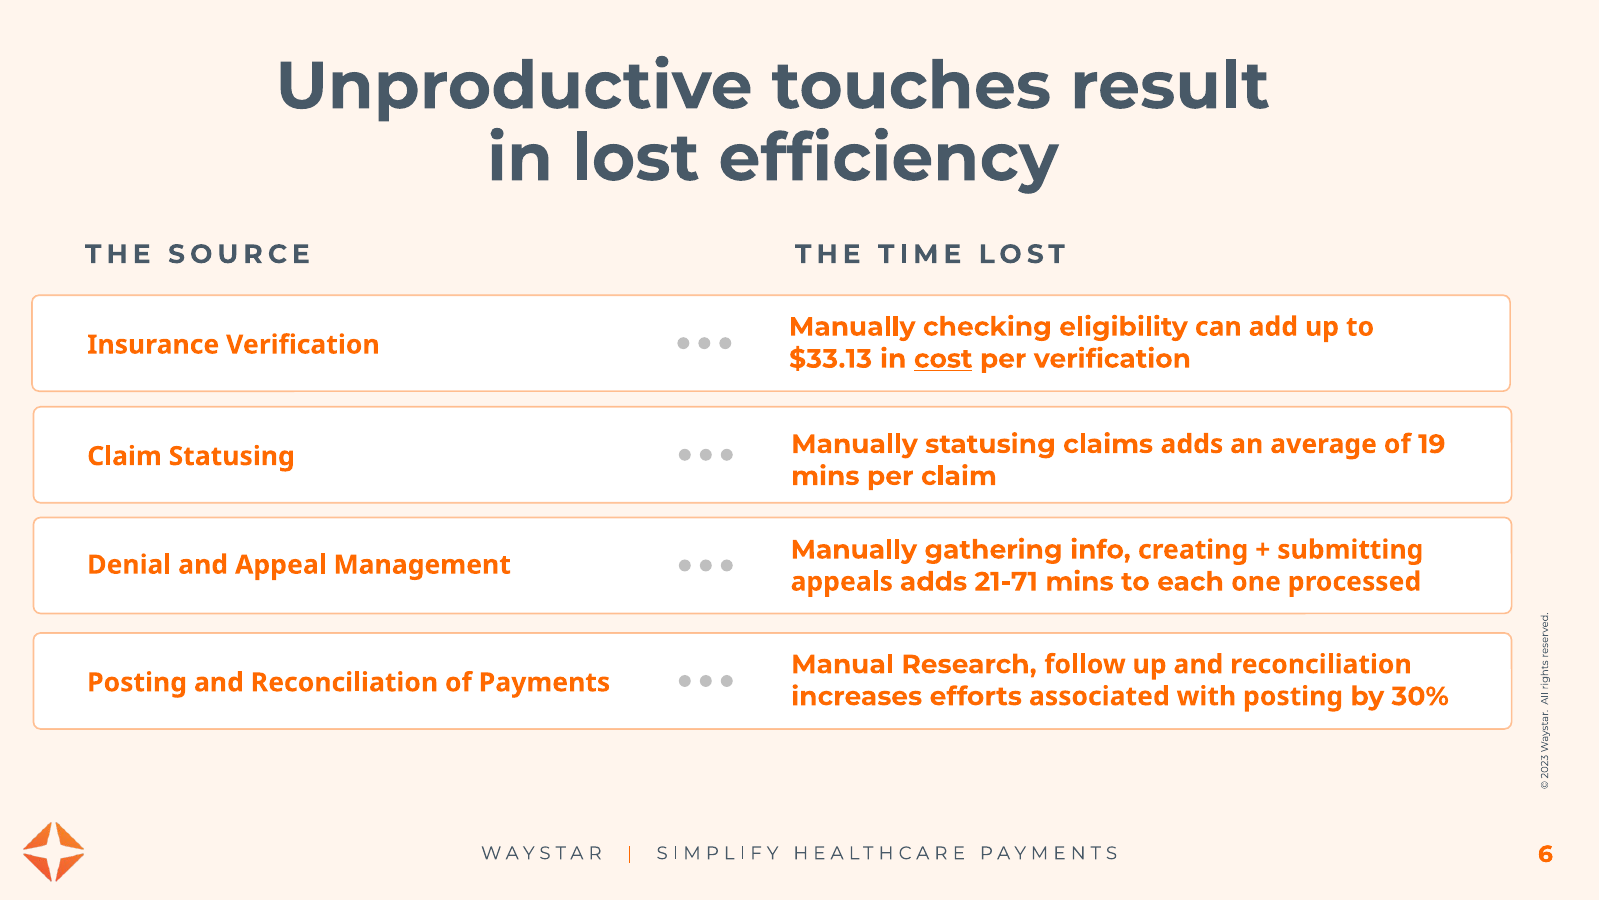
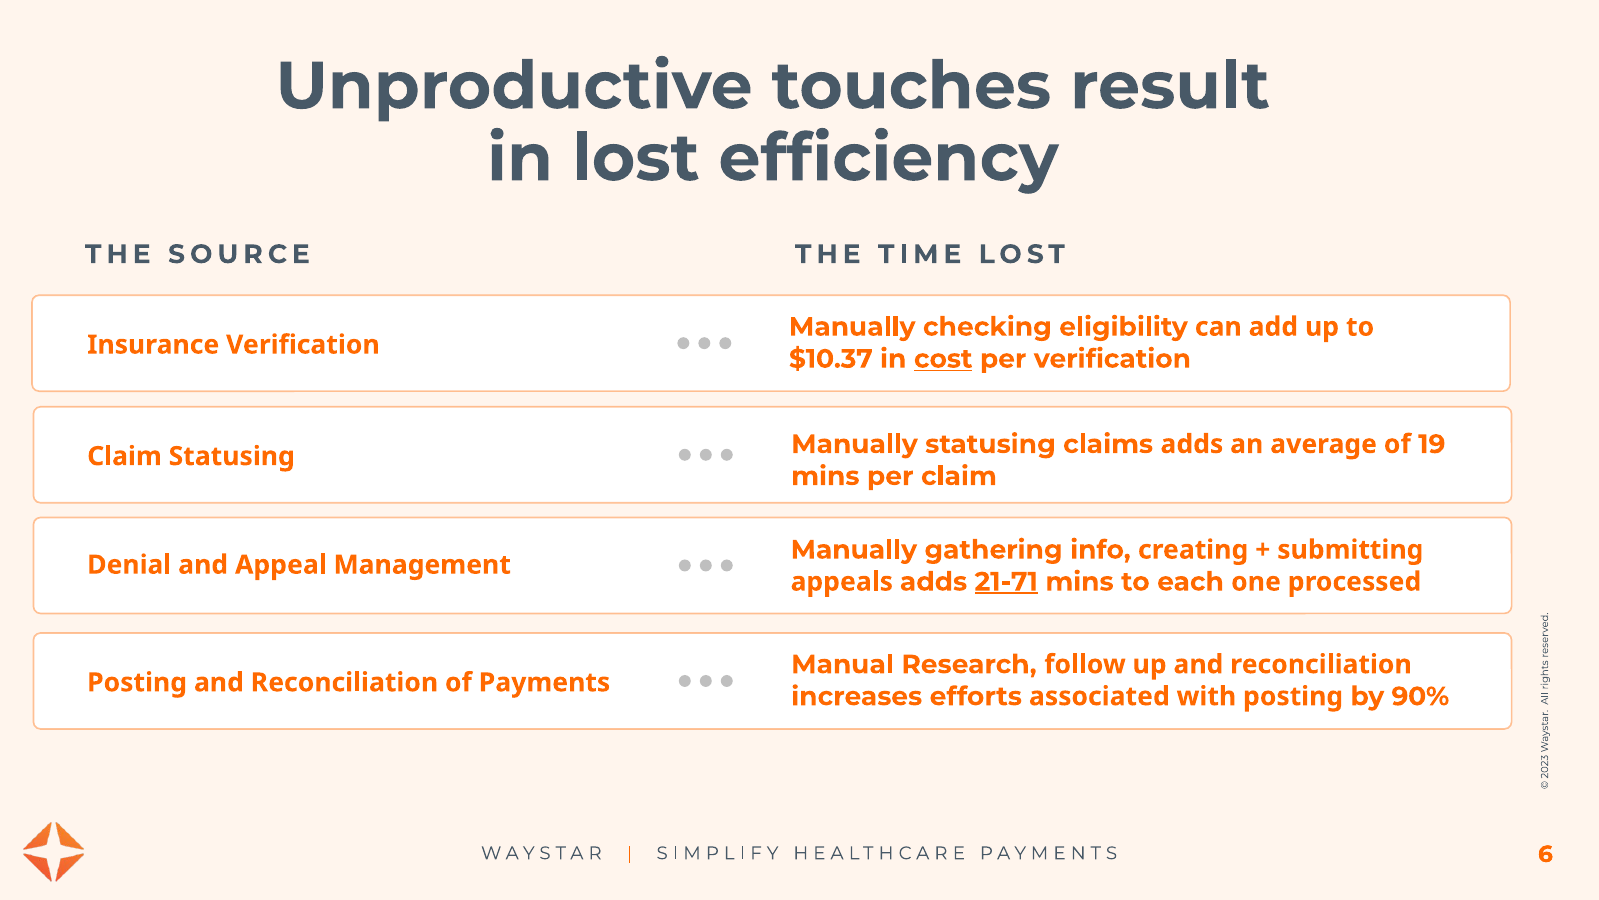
$33.13: $33.13 -> $10.37
21-71 underline: none -> present
30%: 30% -> 90%
